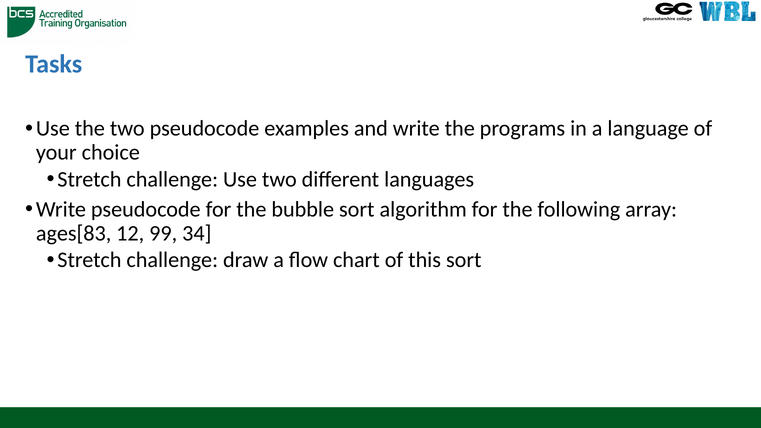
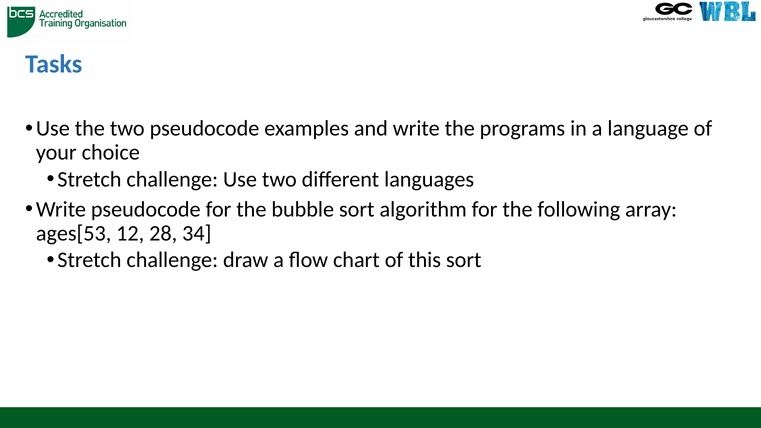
ages[83: ages[83 -> ages[53
99: 99 -> 28
